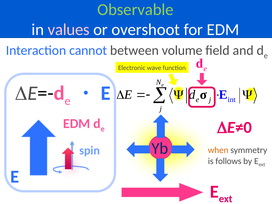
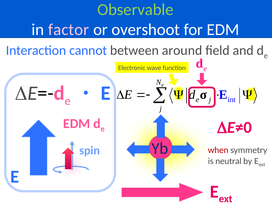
values: values -> factor
volume: volume -> around
when colour: orange -> red
follows: follows -> neutral
